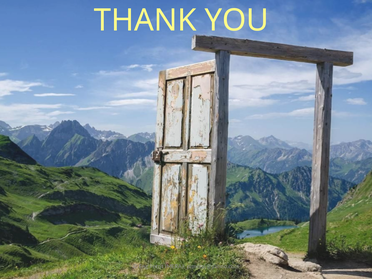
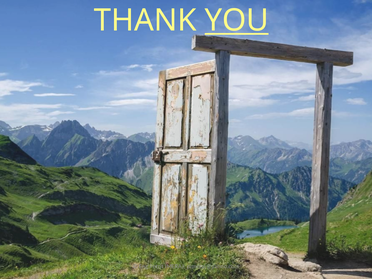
YOU underline: none -> present
